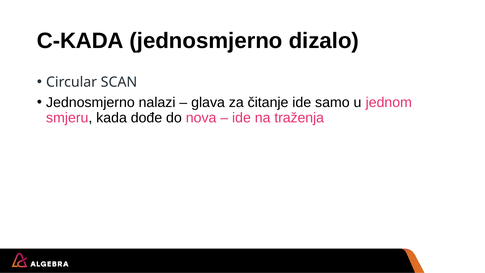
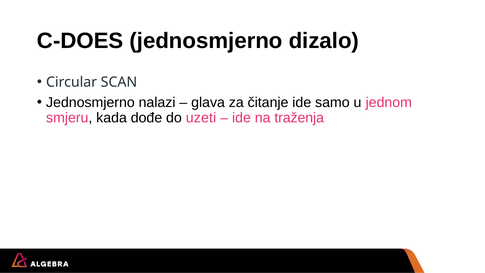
C-KADA: C-KADA -> C-DOES
nova: nova -> uzeti
